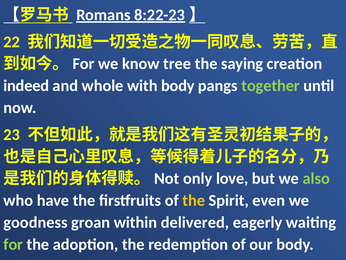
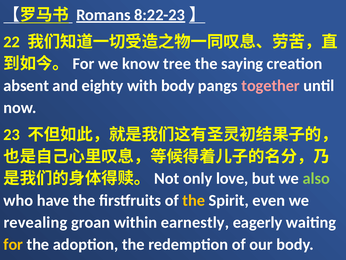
indeed: indeed -> absent
whole: whole -> eighty
together colour: light green -> pink
goodness: goodness -> revealing
delivered: delivered -> earnestly
for colour: light green -> yellow
